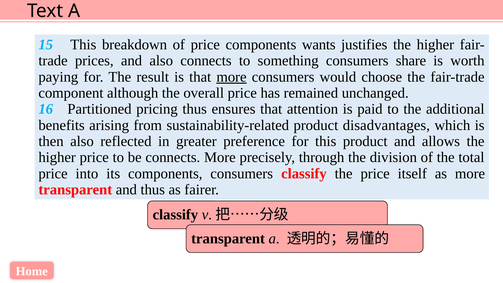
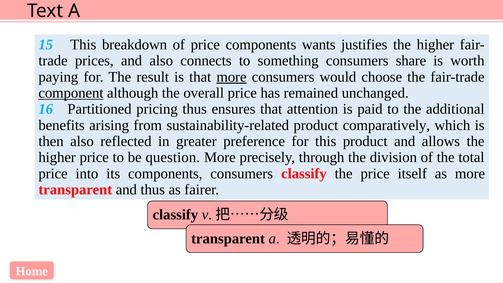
component underline: none -> present
disadvantages: disadvantages -> comparatively
be connects: connects -> question
